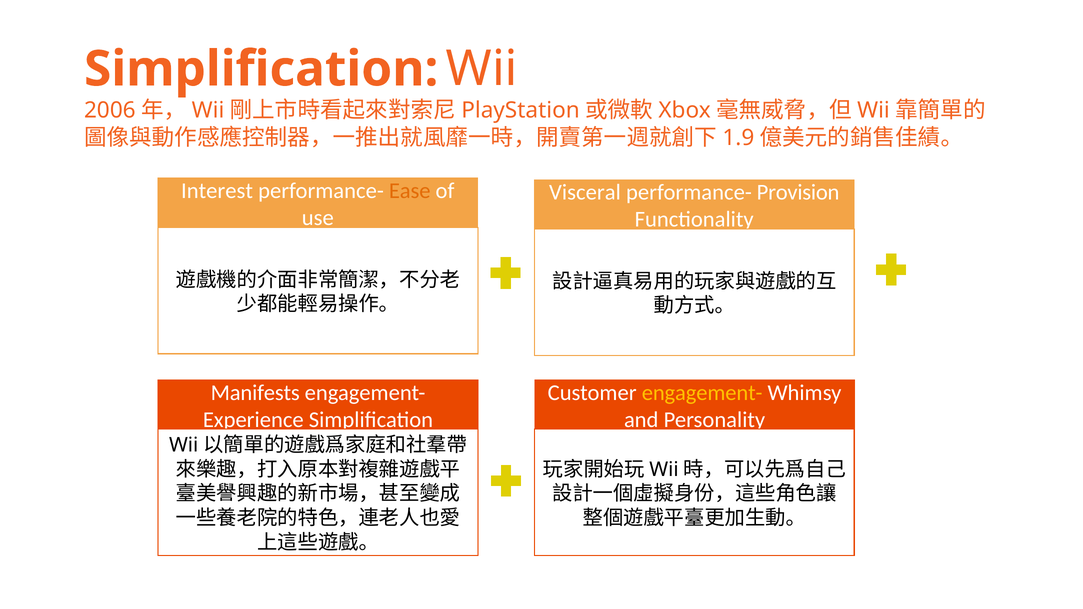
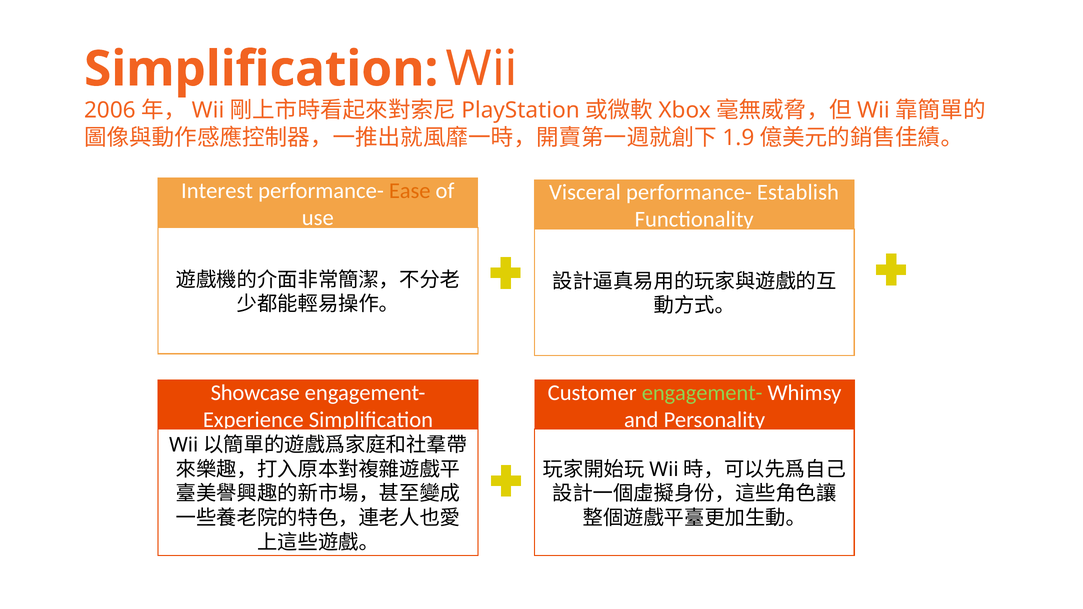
Provision: Provision -> Establish
Manifests: Manifests -> Showcase
engagement- at (702, 393) colour: yellow -> light green
